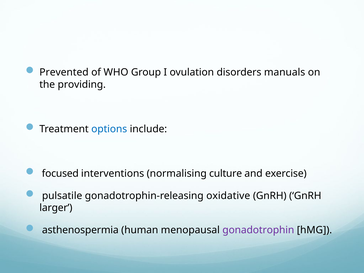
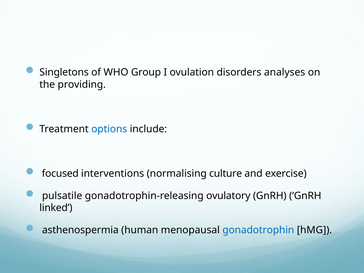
Prevented: Prevented -> Singletons
manuals: manuals -> analyses
oxidative: oxidative -> ovulatory
larger: larger -> linked
gonadotrophin colour: purple -> blue
